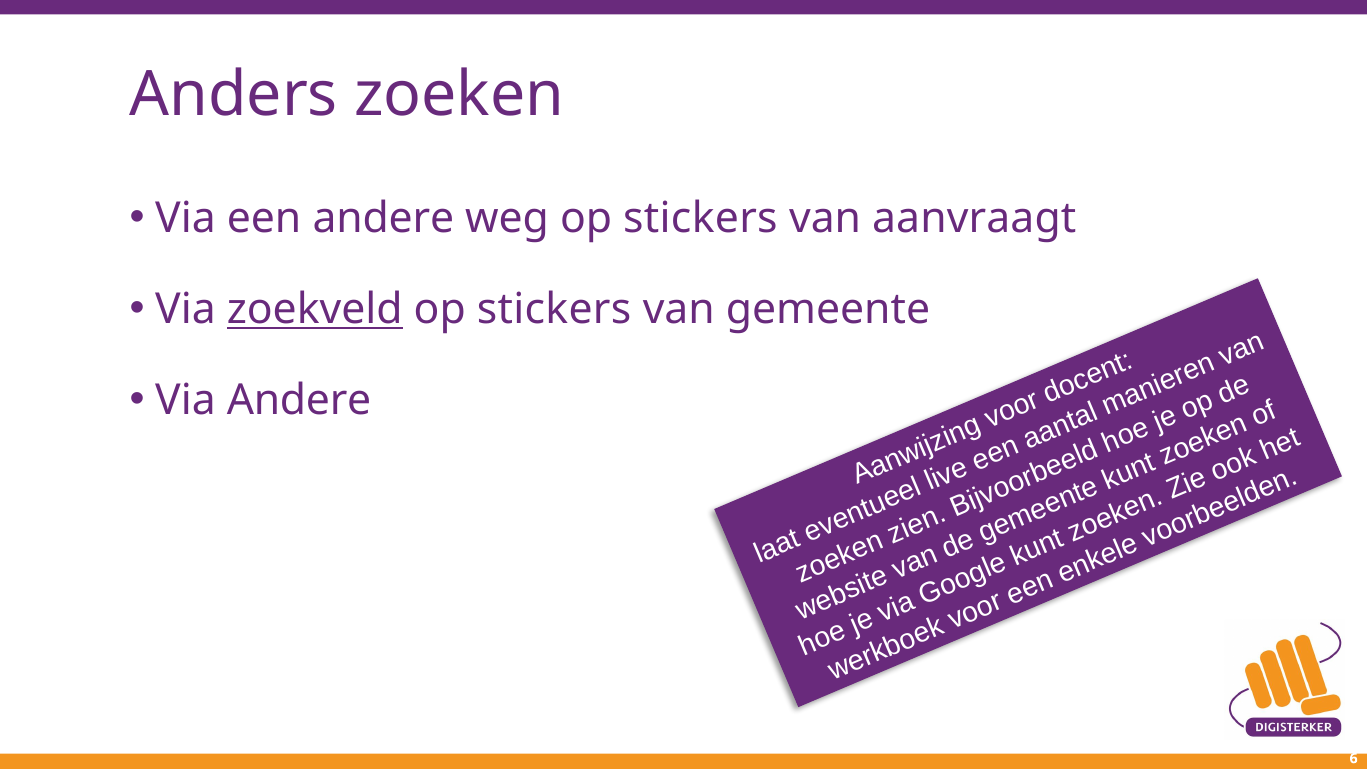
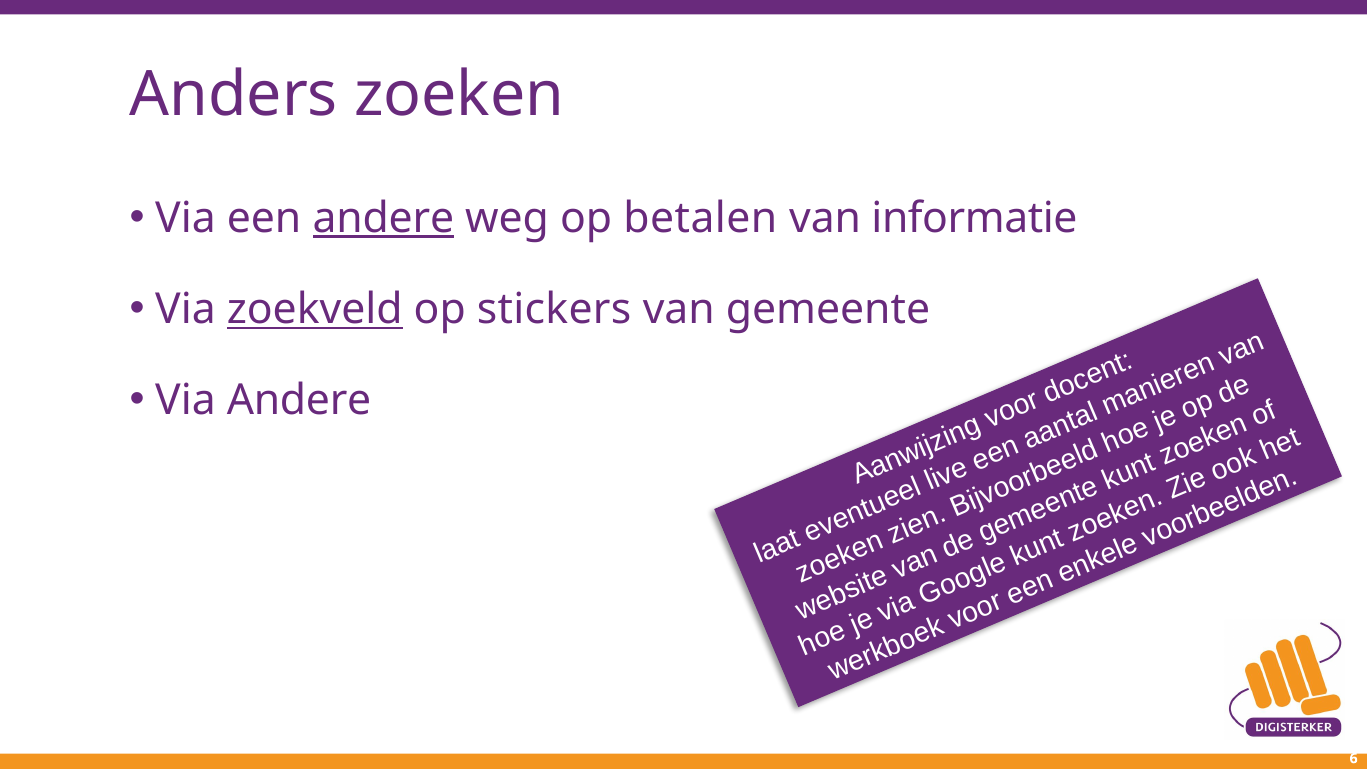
andere at (383, 218) underline: none -> present
weg op stickers: stickers -> betalen
aanvraagt: aanvraagt -> informatie
